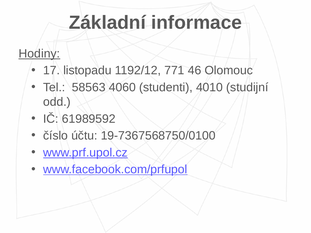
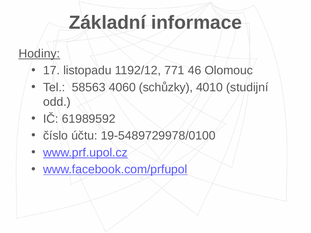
studenti: studenti -> schůzky
19-7367568750/0100: 19-7367568750/0100 -> 19-5489729978/0100
